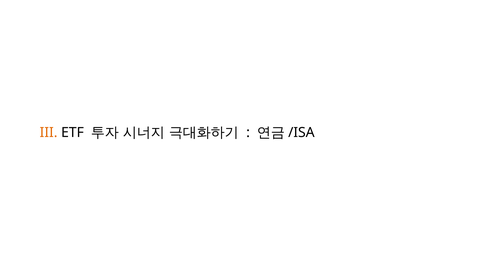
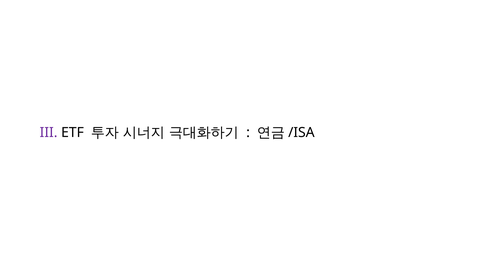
III colour: orange -> purple
